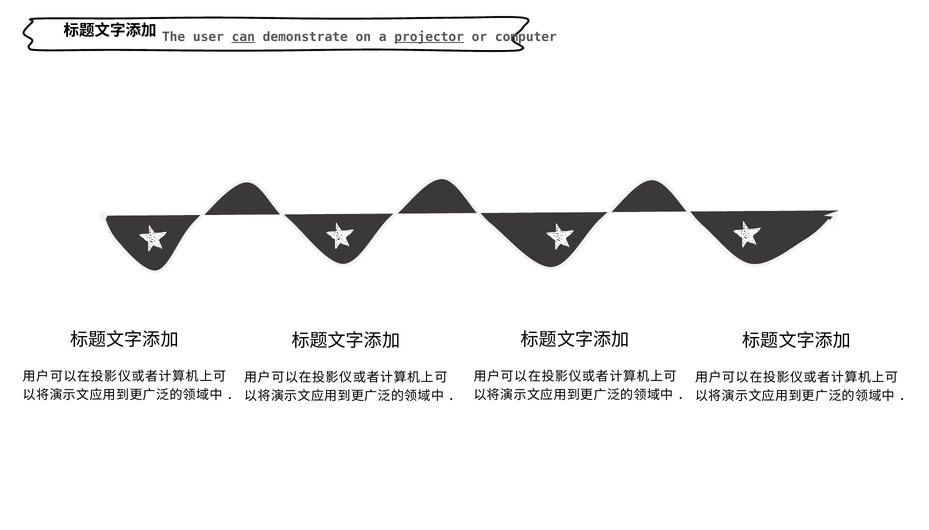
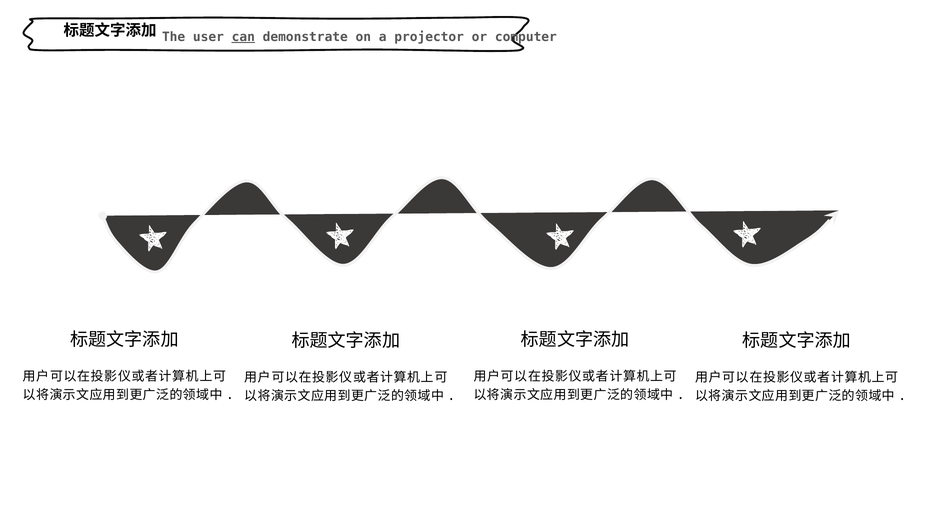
projector underline: present -> none
